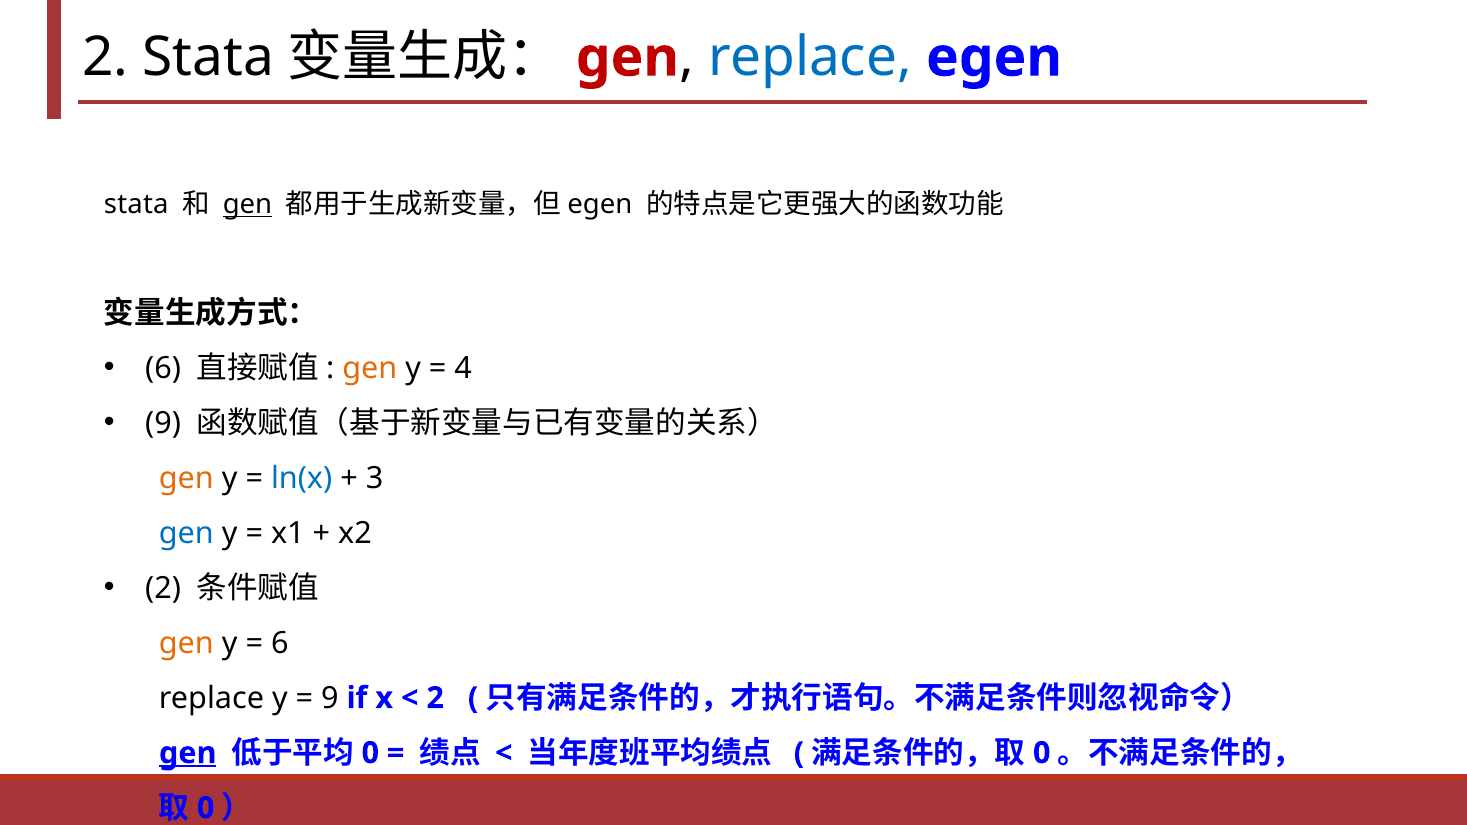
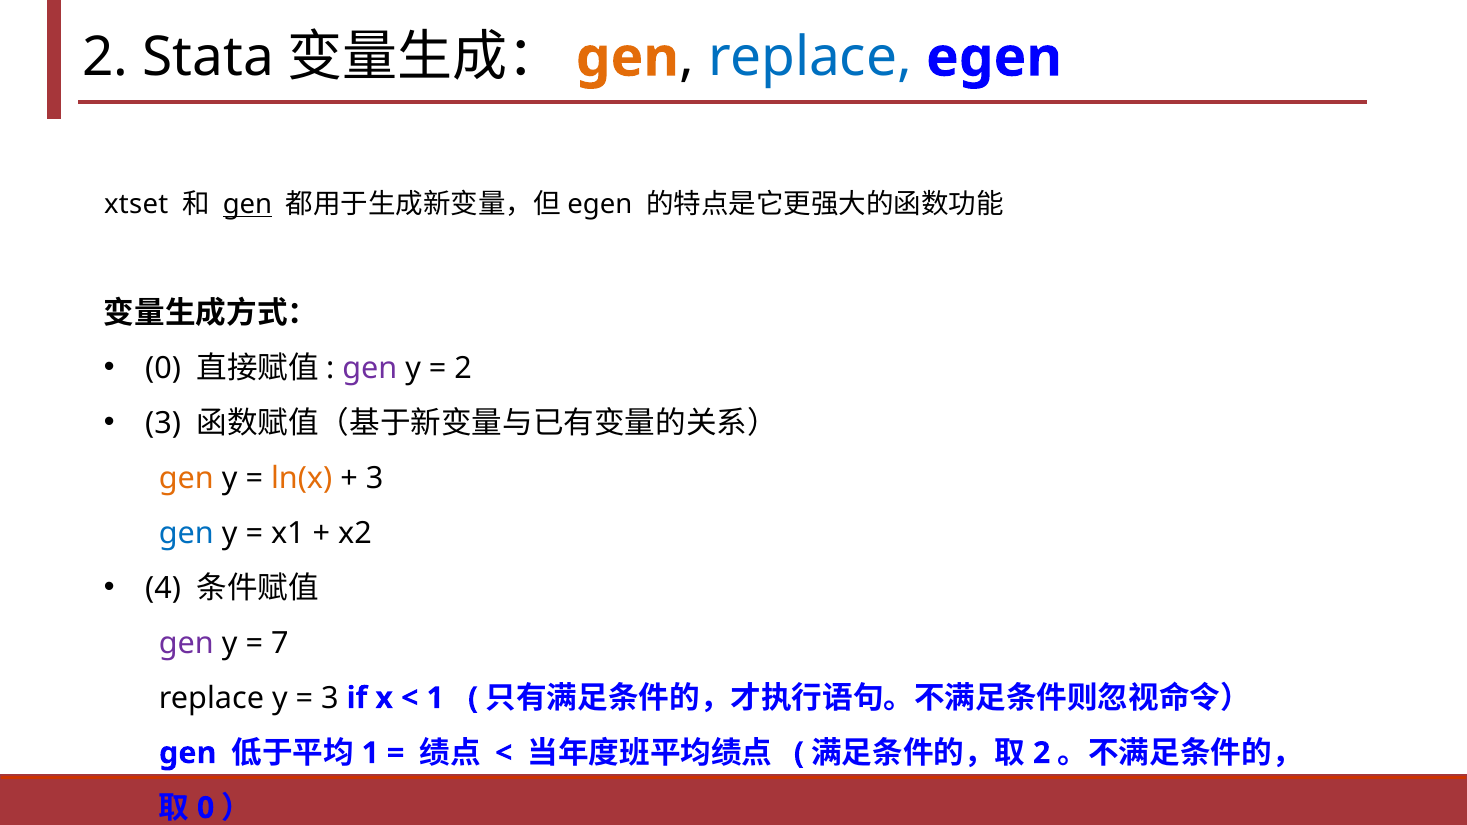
gen at (627, 58) colour: red -> orange
stata at (136, 205): stata -> xtset
6 at (163, 368): 6 -> 0
gen at (370, 368) colour: orange -> purple
4 at (463, 368): 4 -> 2
9 at (163, 423): 9 -> 3
ln(x colour: blue -> orange
2 at (163, 588): 2 -> 4
gen at (186, 643) colour: orange -> purple
6 at (280, 643): 6 -> 7
9 at (330, 698): 9 -> 3
2 at (435, 698): 2 -> 1
gen at (188, 753) underline: present -> none
0 at (370, 753): 0 -> 1
0 at (1042, 753): 0 -> 2
